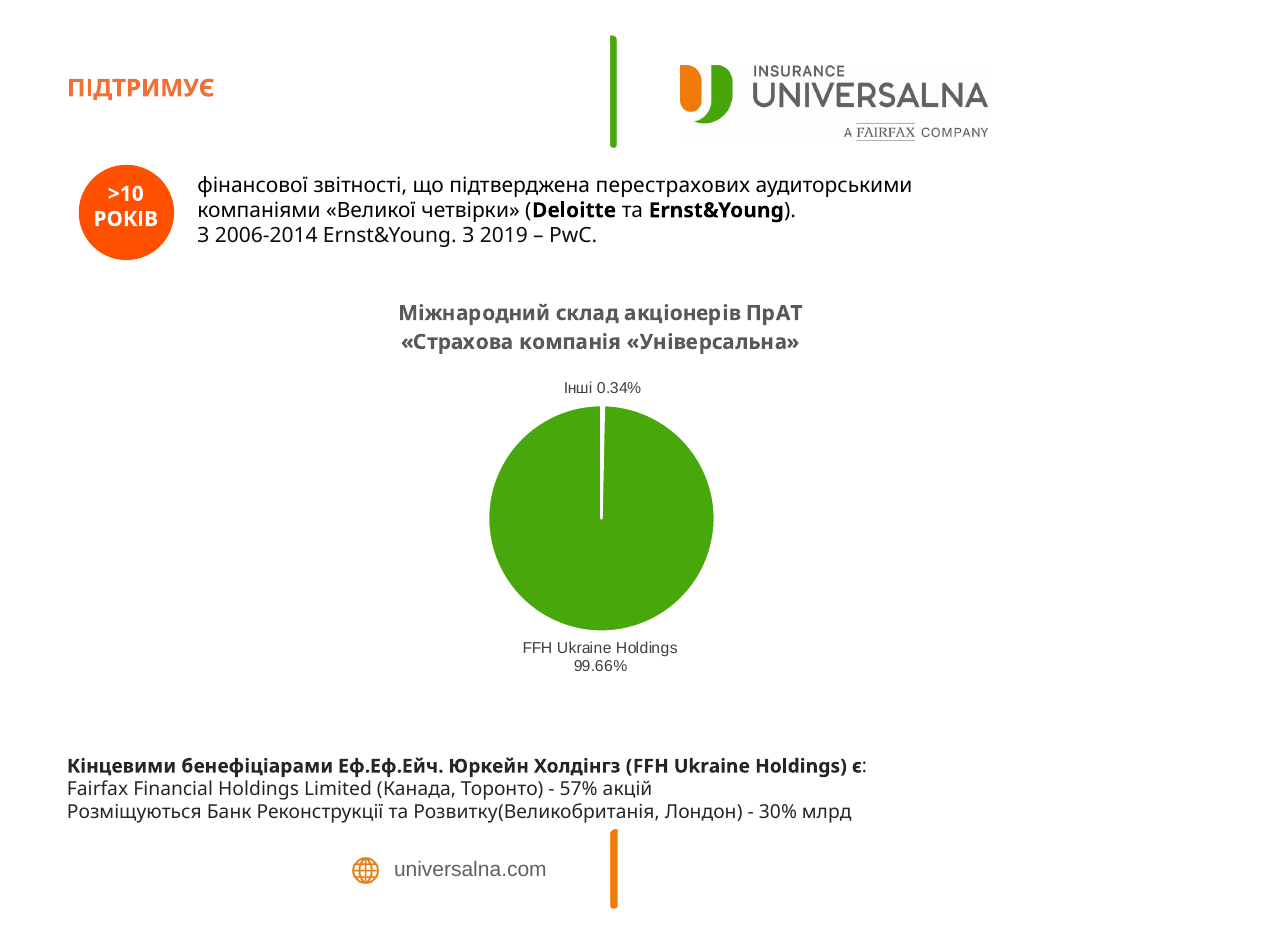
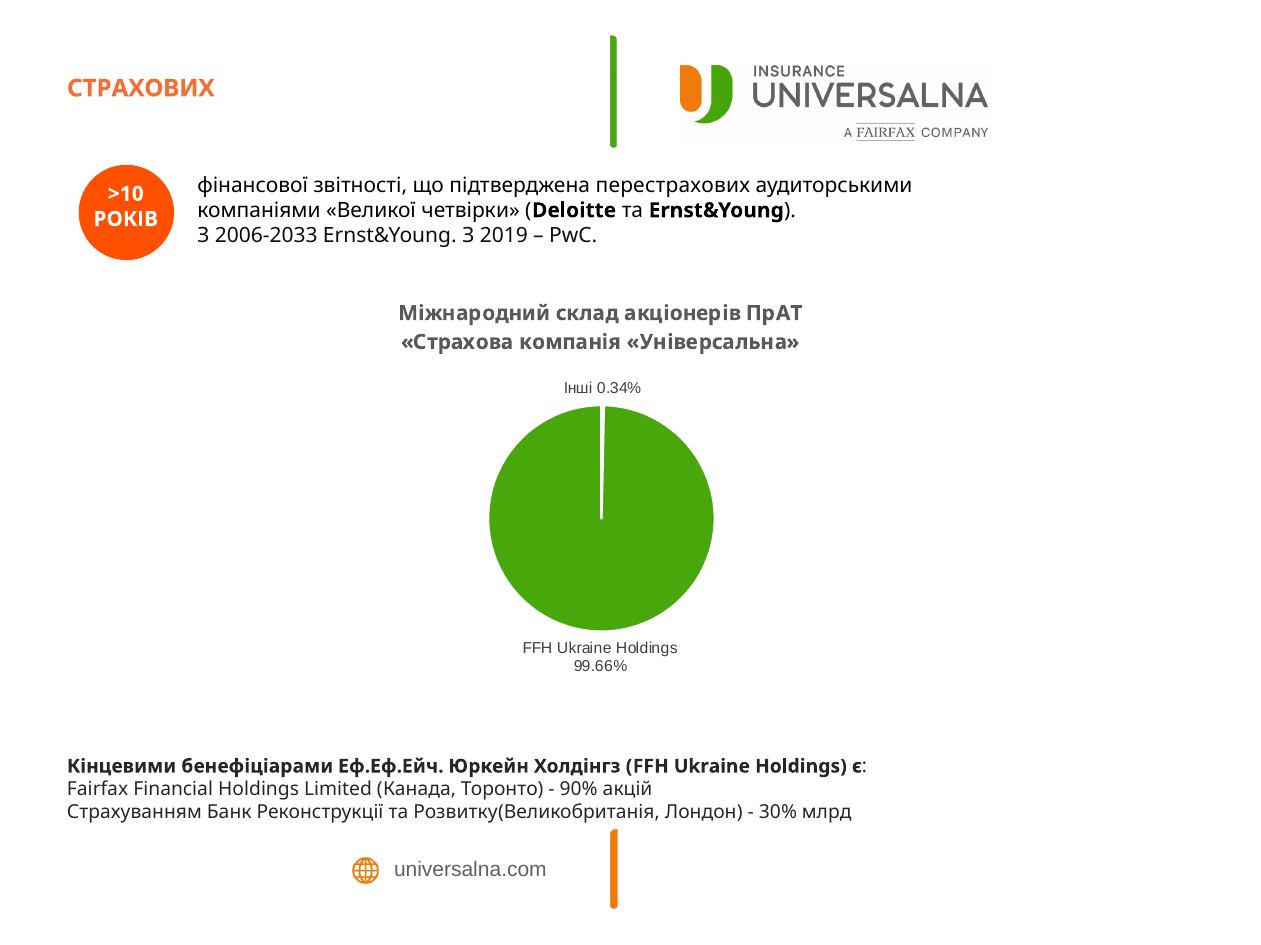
ПІДТРИМУЄ: ПІДТРИМУЄ -> СТРАХОВИХ
2006-2014: 2006-2014 -> 2006-2033
57%: 57% -> 90%
Розміщуються: Розміщуються -> Страхуванням
